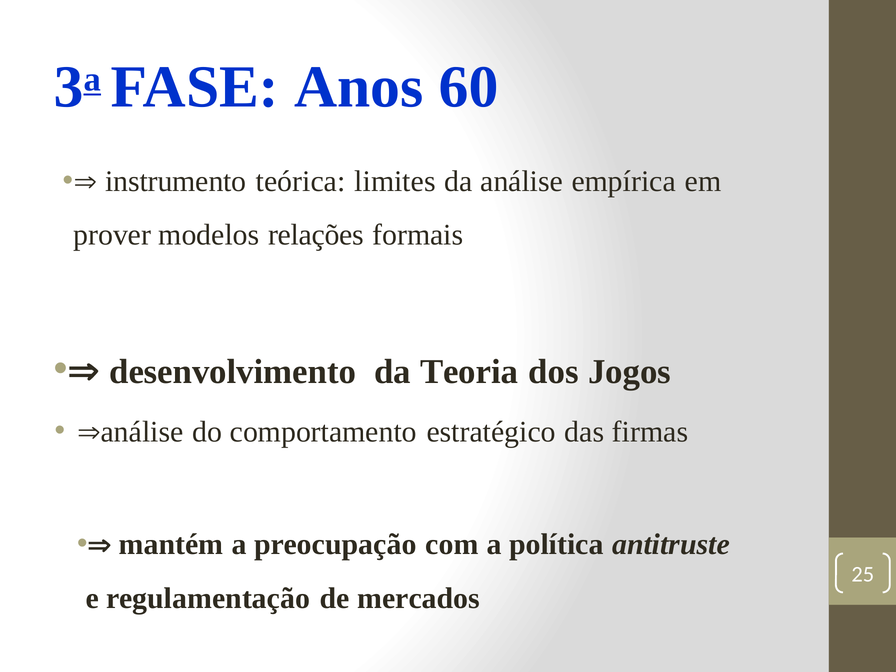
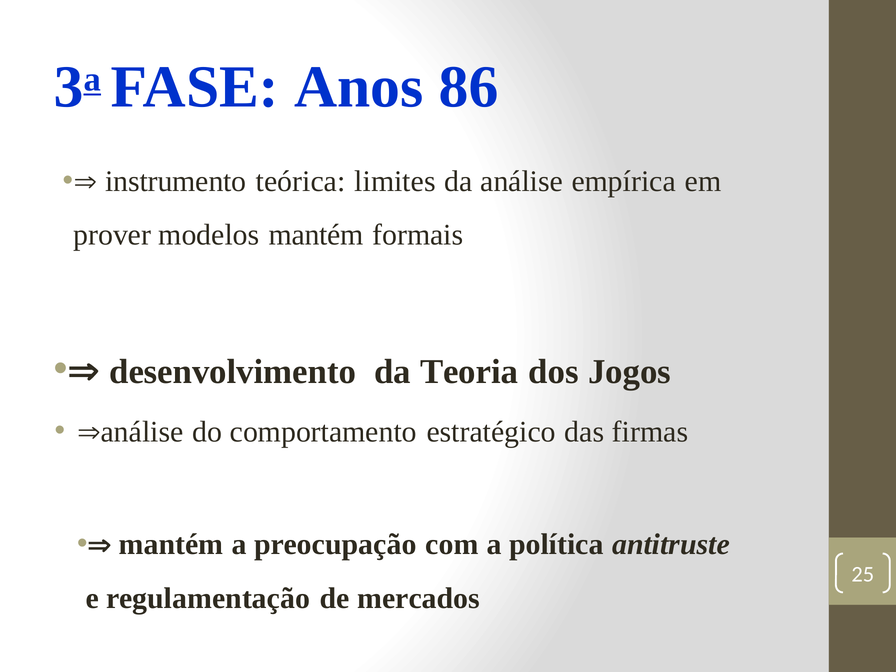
60: 60 -> 86
modelos relações: relações -> mantém
